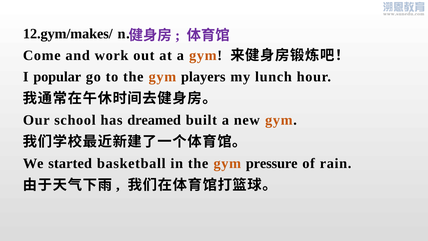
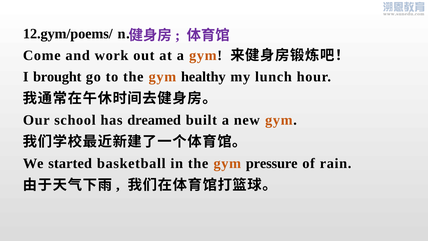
12.gym/makes/: 12.gym/makes/ -> 12.gym/poems/
popular: popular -> brought
players: players -> healthy
